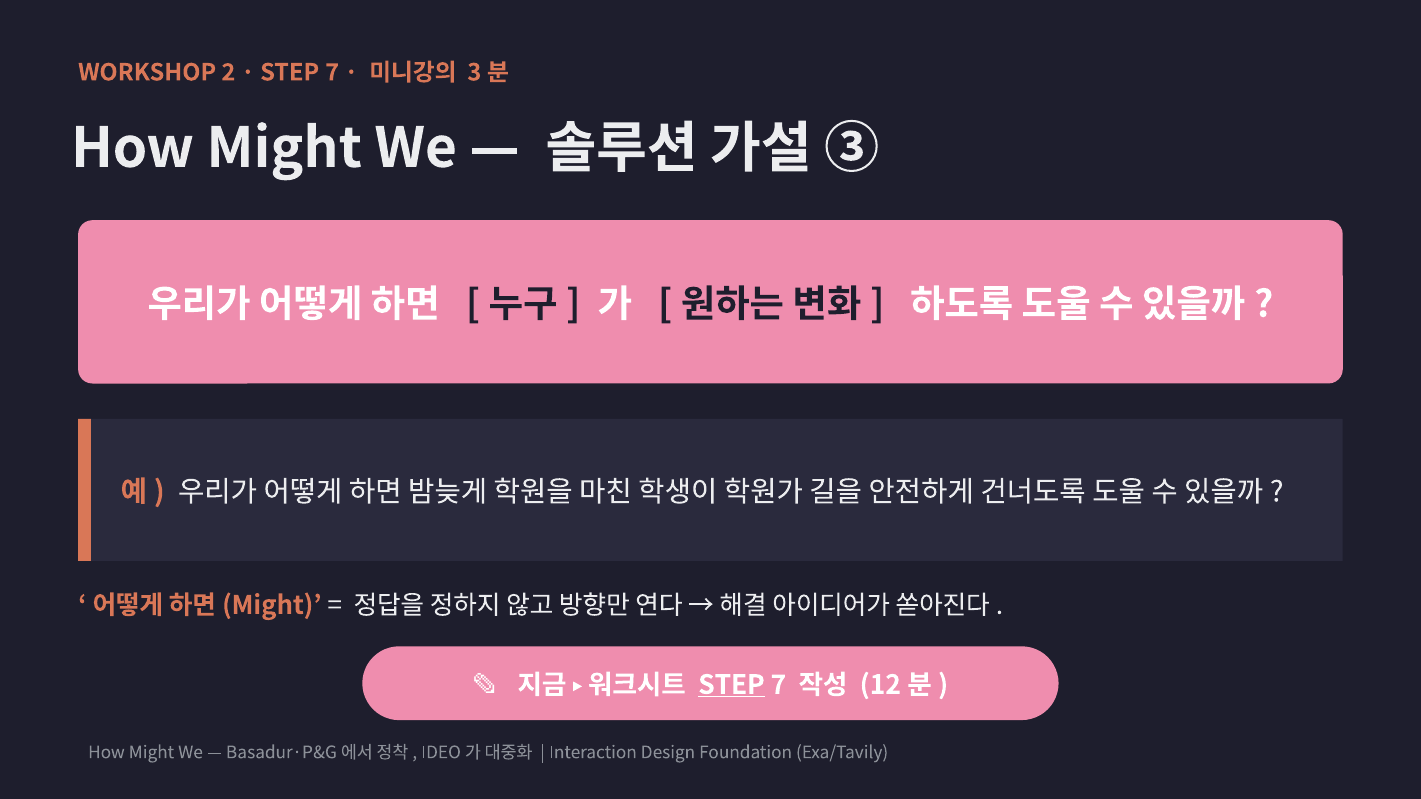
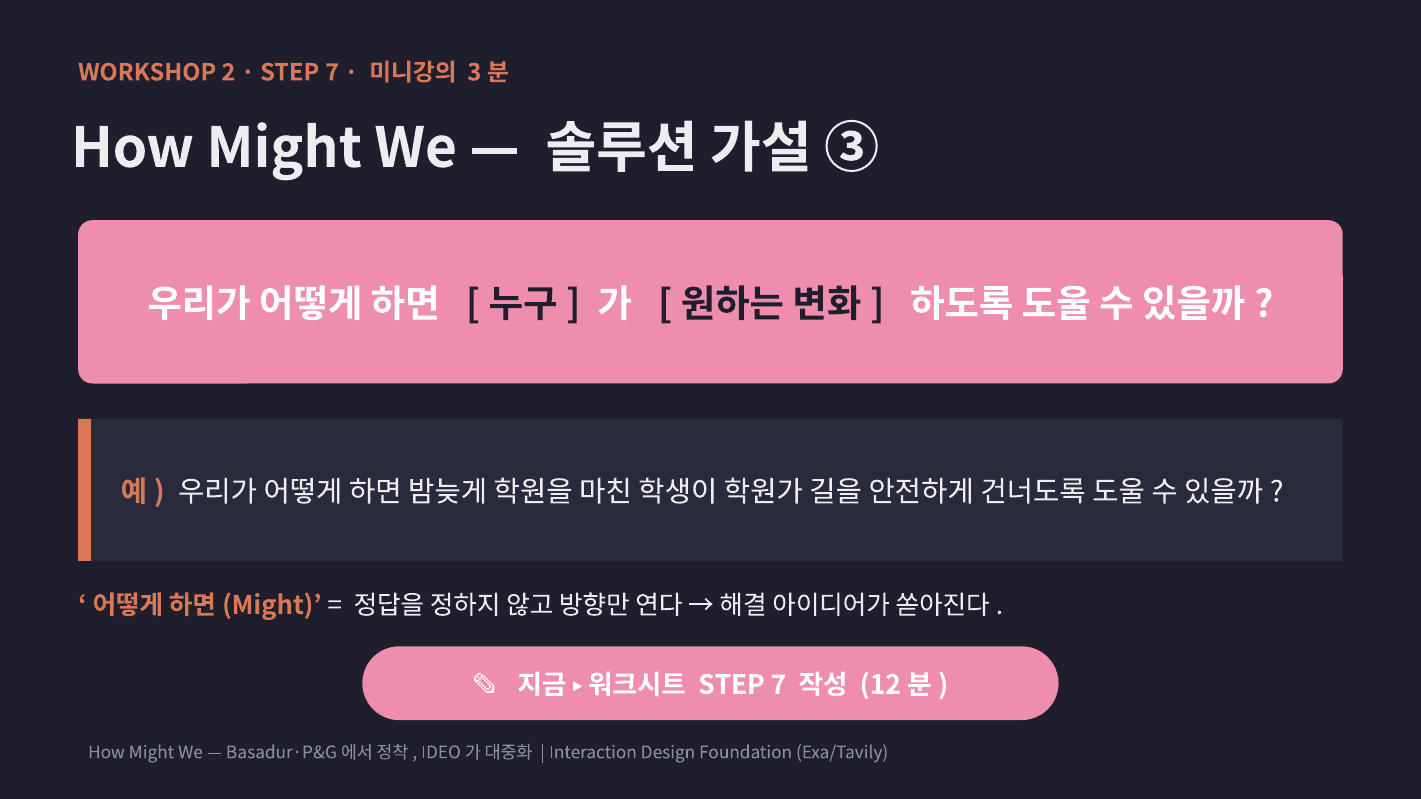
STEP at (731, 685) underline: present -> none
